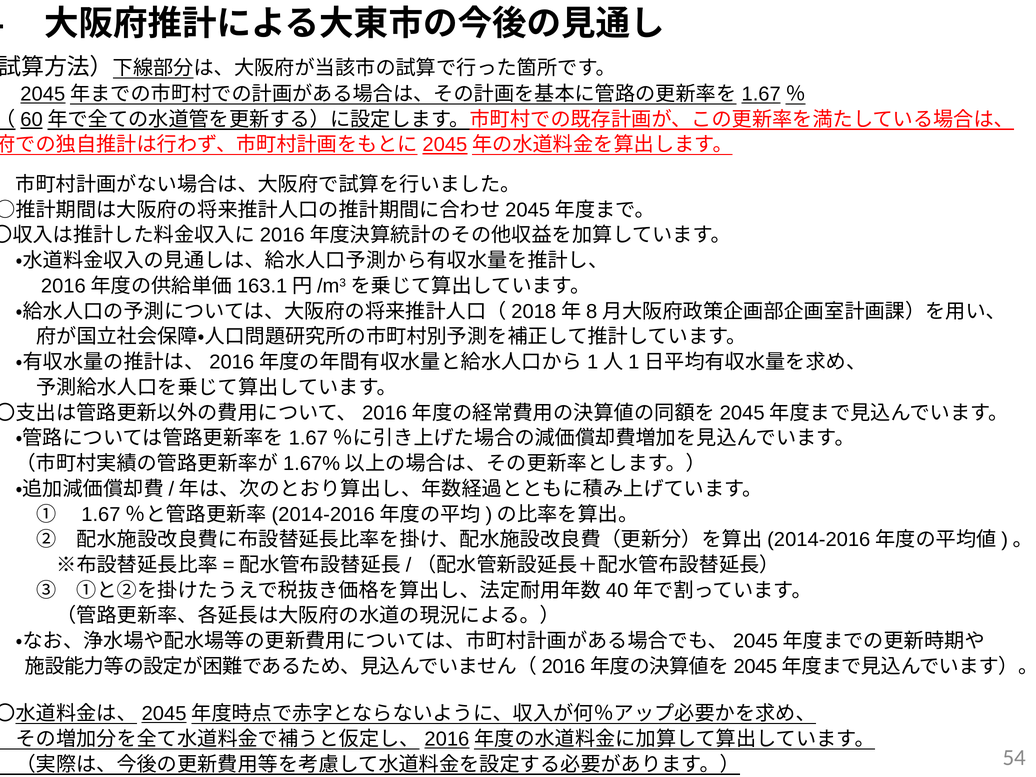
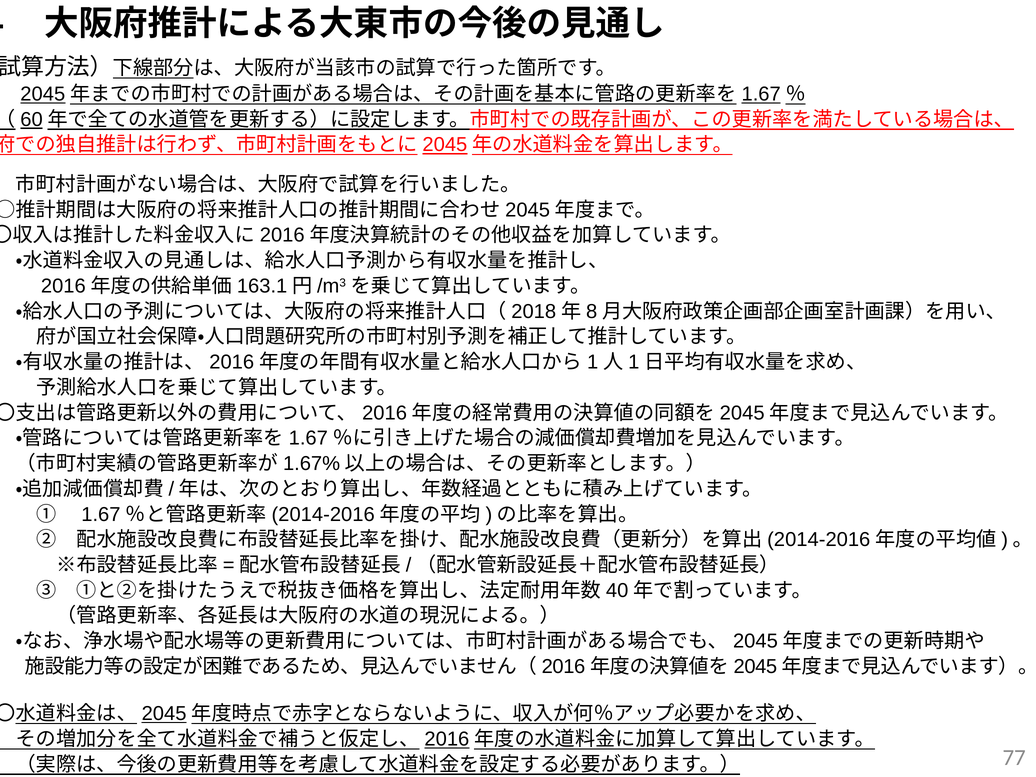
54: 54 -> 77
